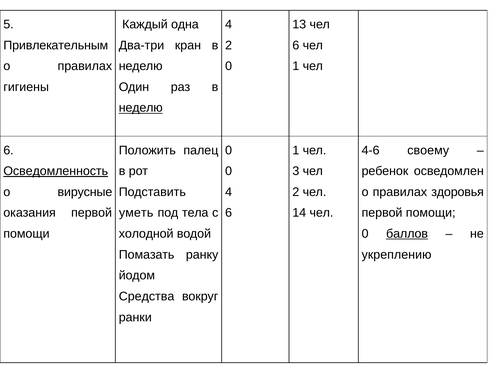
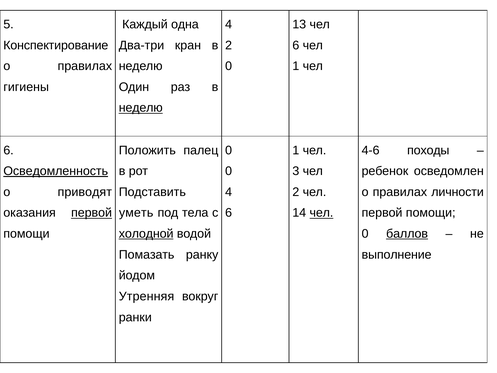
Привлекательным: Привлекательным -> Конспектирование
своему: своему -> походы
вирусные: вирусные -> приводят
здоровья: здоровья -> личности
первой at (92, 213) underline: none -> present
чел at (321, 213) underline: none -> present
холодной underline: none -> present
укреплению: укреплению -> выполнение
Средства: Средства -> Утренняя
